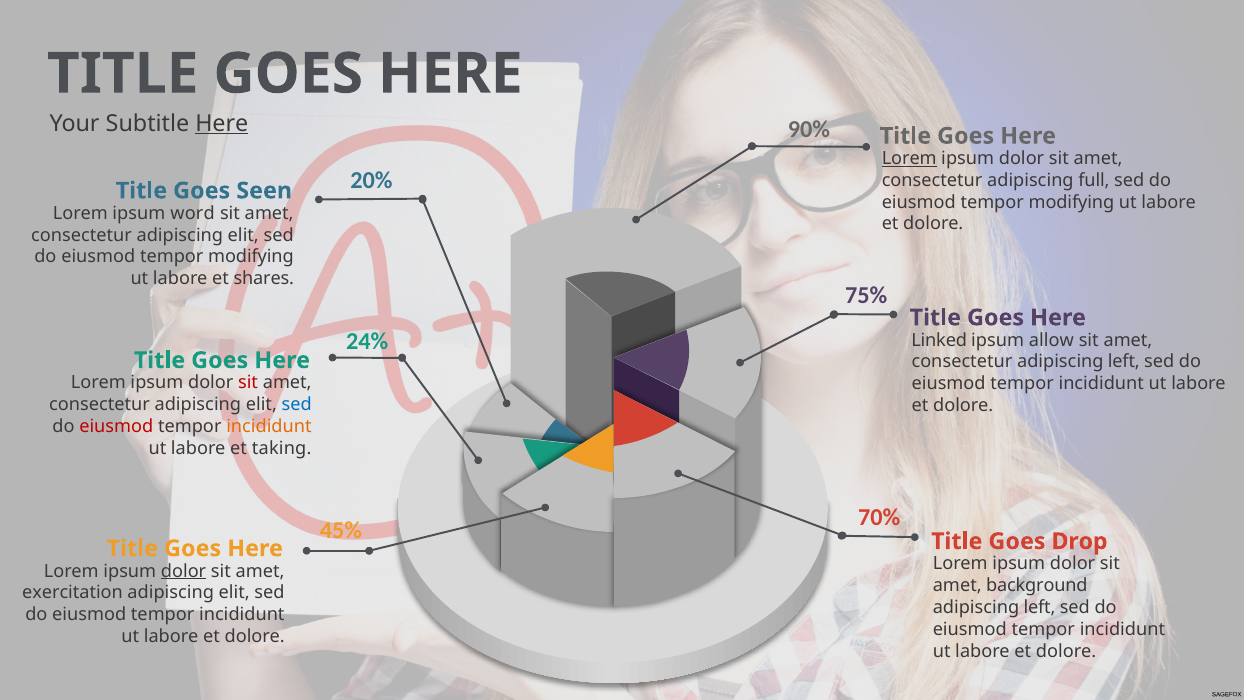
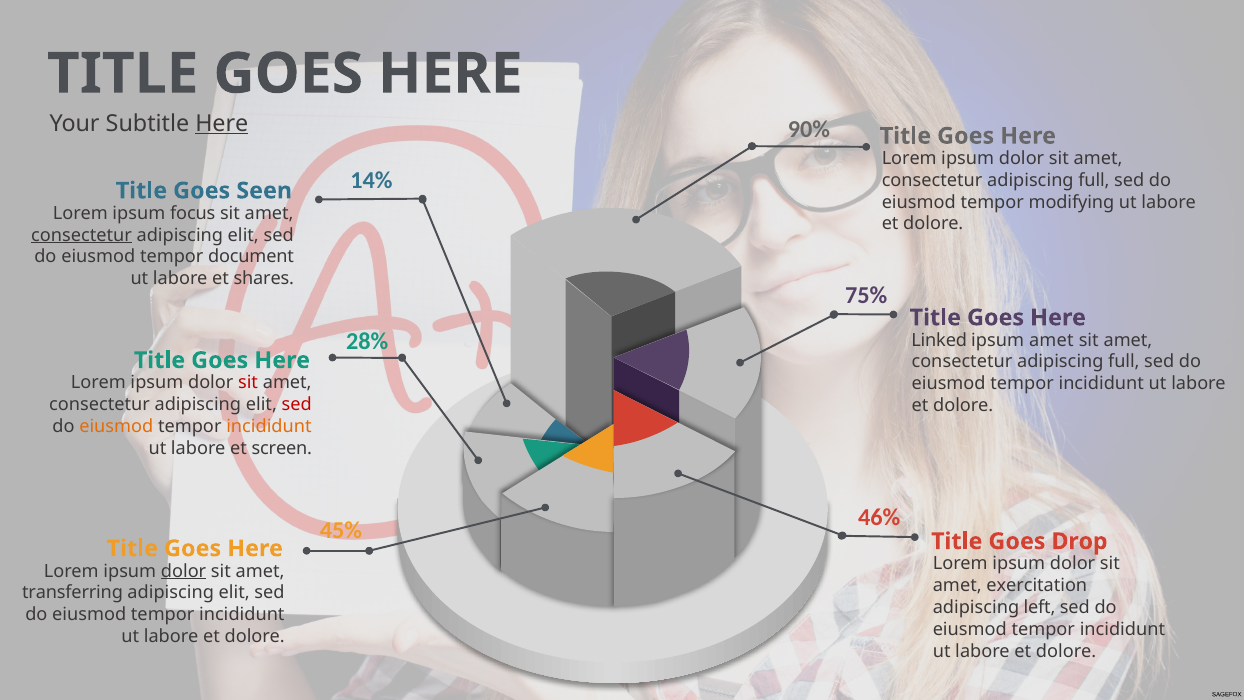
Lorem at (909, 158) underline: present -> none
20%: 20% -> 14%
word: word -> focus
consectetur at (82, 235) underline: none -> present
modifying at (251, 257): modifying -> document
24%: 24% -> 28%
ipsum allow: allow -> amet
left at (1124, 362): left -> full
sed at (297, 405) colour: blue -> red
eiusmod at (116, 426) colour: red -> orange
taking: taking -> screen
70%: 70% -> 46%
background: background -> exercitation
exercitation: exercitation -> transferring
